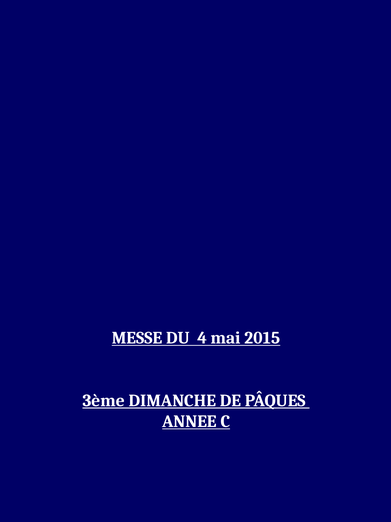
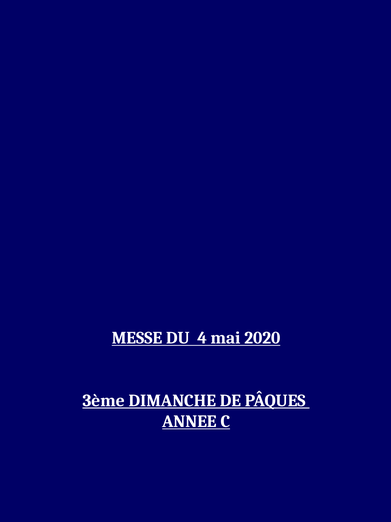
2015: 2015 -> 2020
